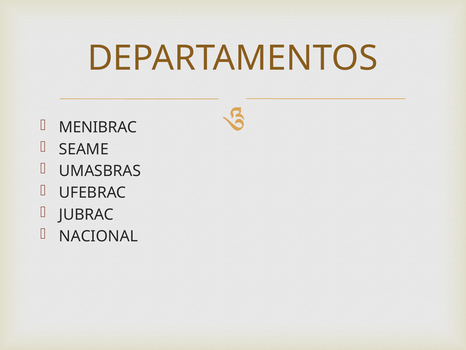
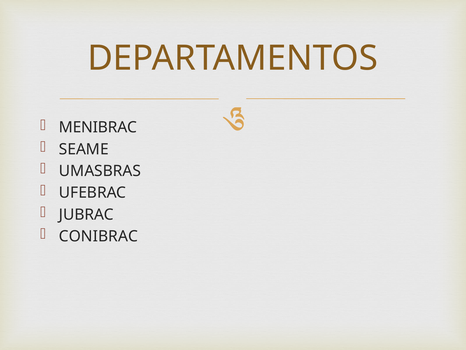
NACIONAL: NACIONAL -> CONIBRAC
